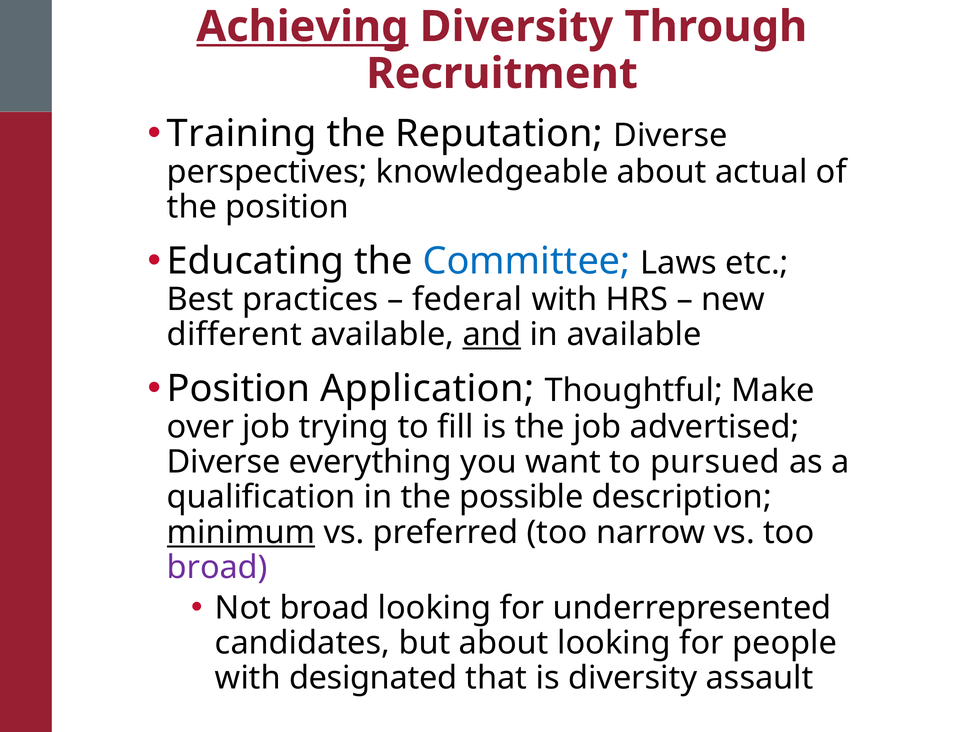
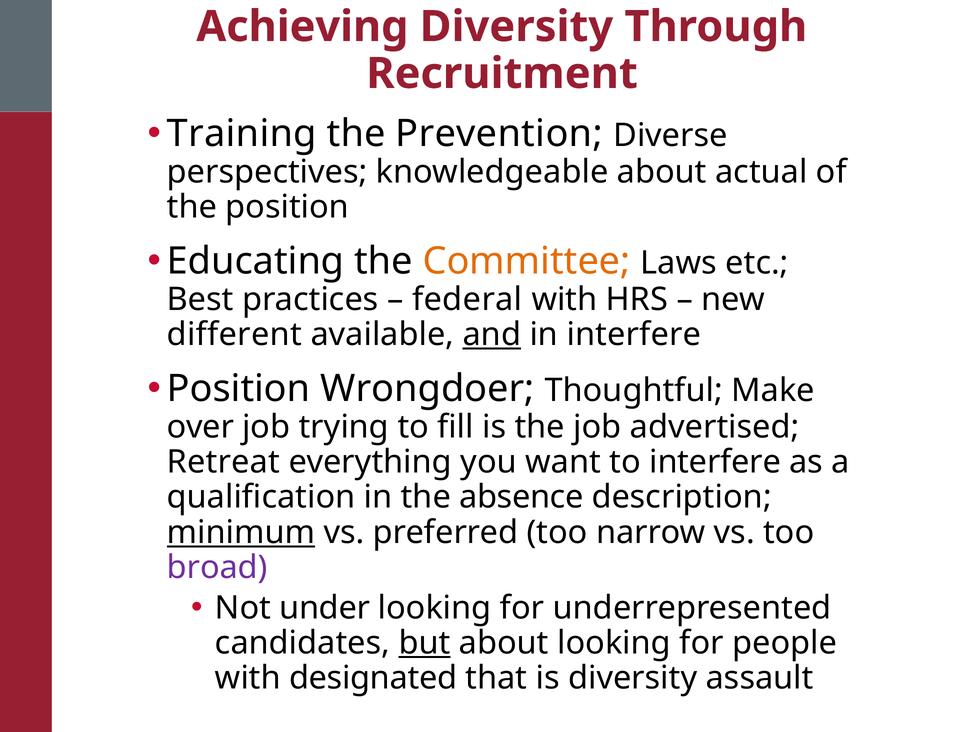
Achieving underline: present -> none
Reputation: Reputation -> Prevention
Committee colour: blue -> orange
in available: available -> interfere
Application: Application -> Wrongdoer
Diverse at (224, 463): Diverse -> Retreat
to pursued: pursued -> interfere
possible: possible -> absence
Not broad: broad -> under
but underline: none -> present
